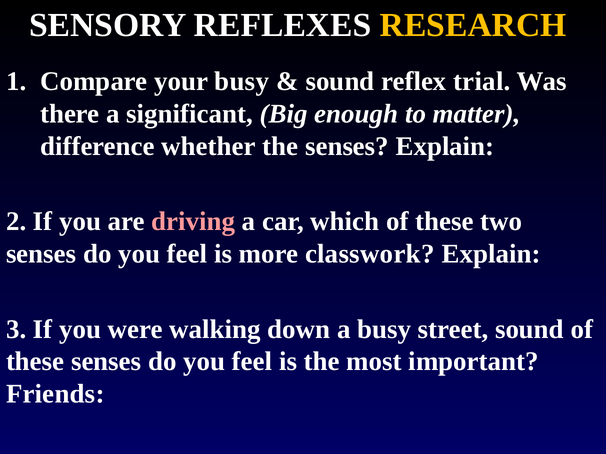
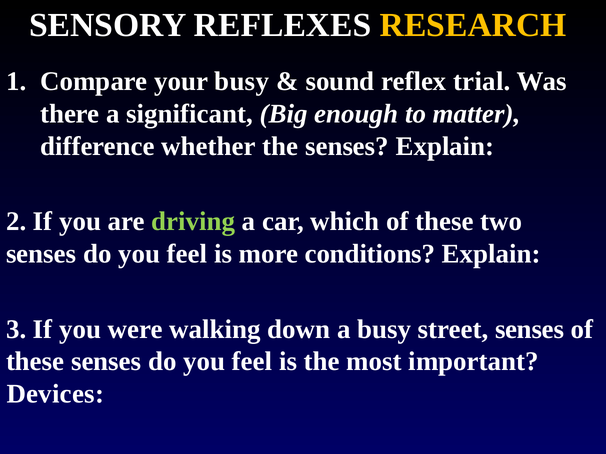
driving colour: pink -> light green
classwork: classwork -> conditions
street sound: sound -> senses
Friends: Friends -> Devices
